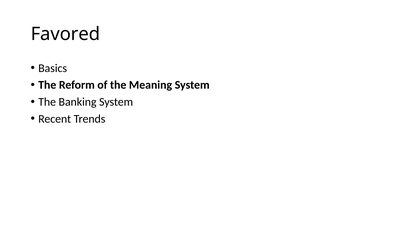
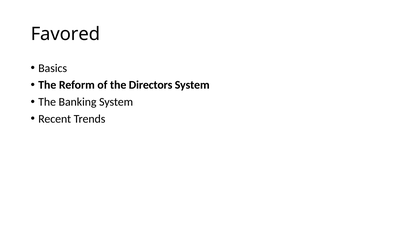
Meaning: Meaning -> Directors
